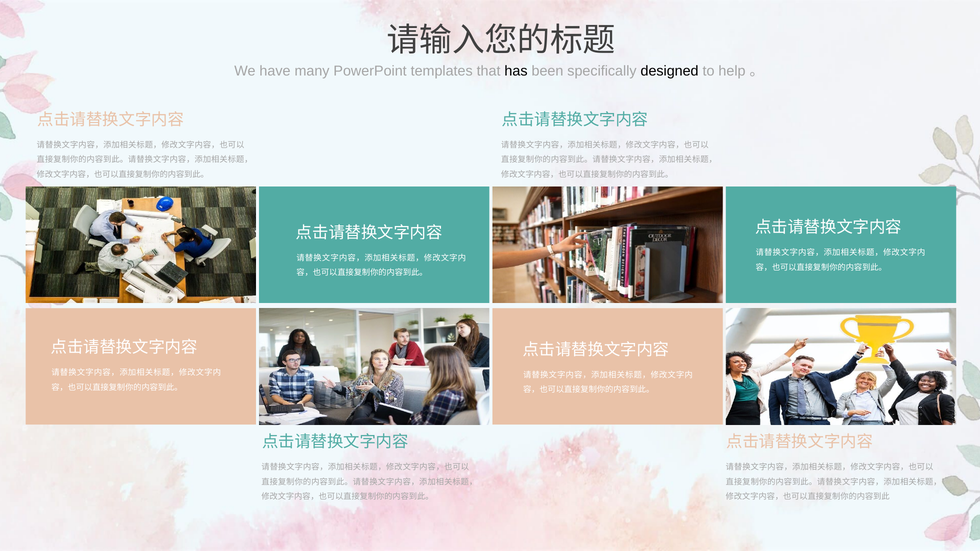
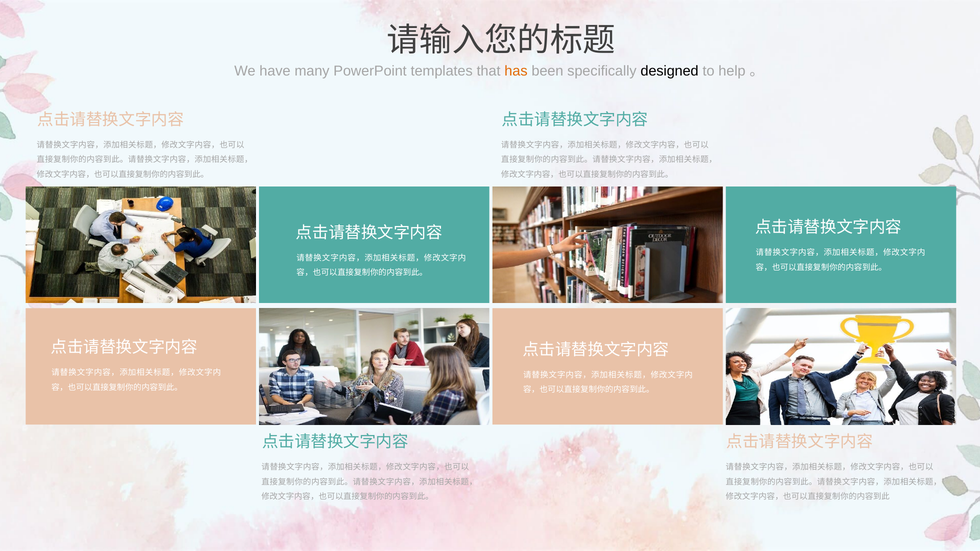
has colour: black -> orange
